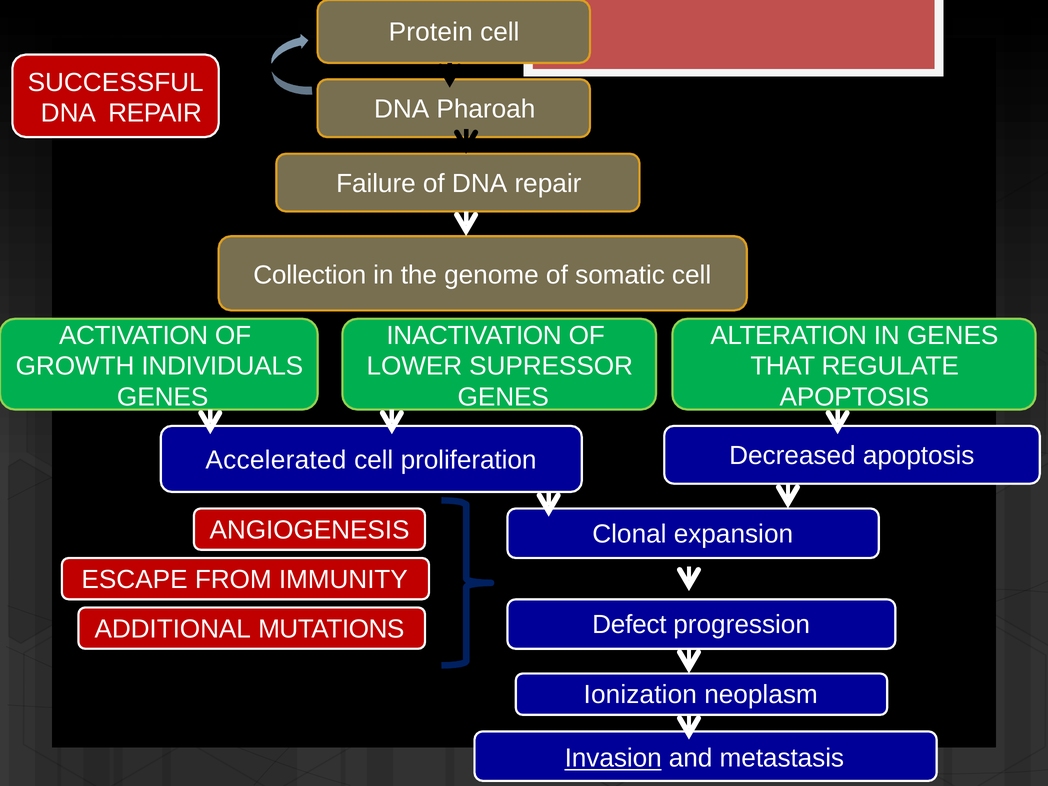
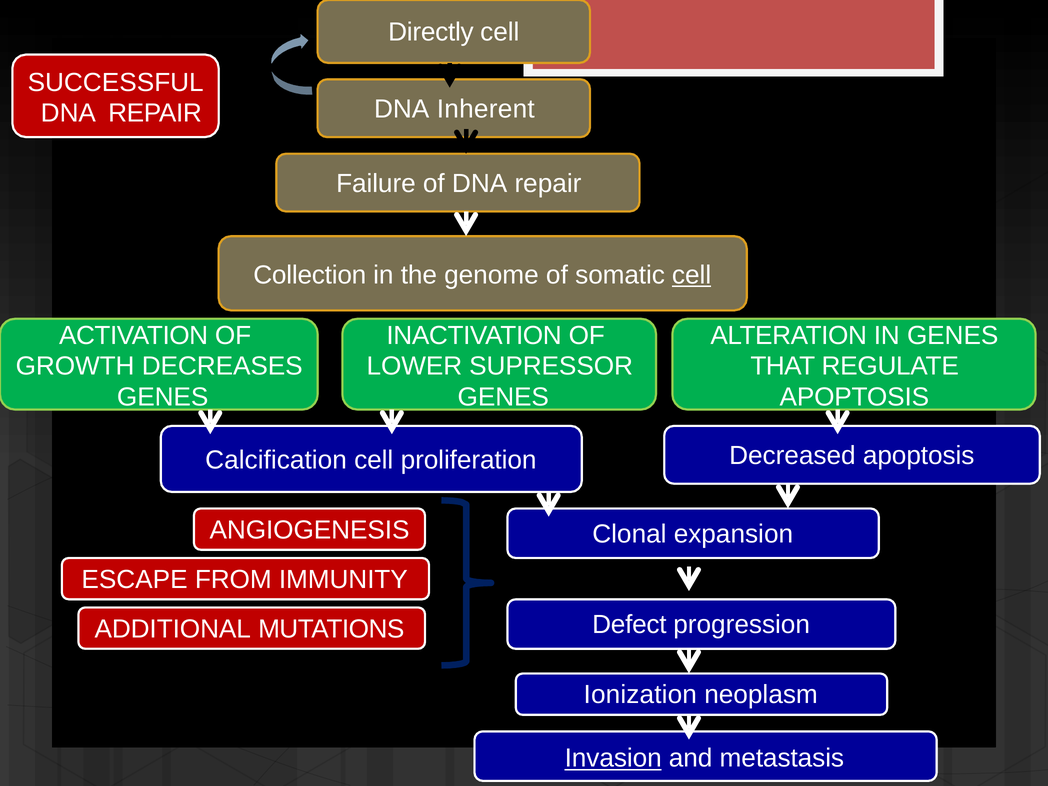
Protein: Protein -> Directly
Pharoah: Pharoah -> Inherent
cell at (692, 275) underline: none -> present
INDIVIDUALS: INDIVIDUALS -> DECREASES
Accelerated: Accelerated -> Calcification
